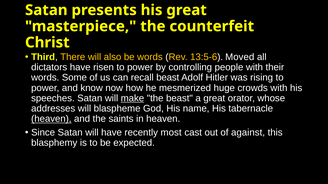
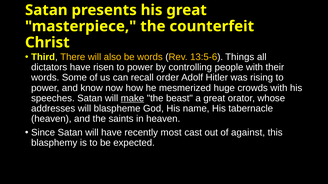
Moved: Moved -> Things
recall beast: beast -> order
heaven at (51, 119) underline: present -> none
